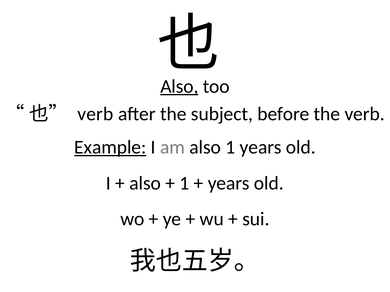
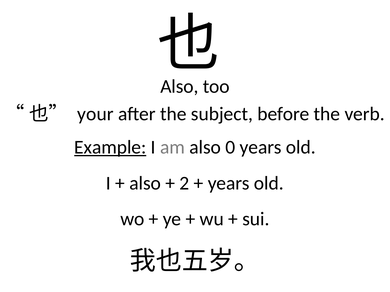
Also at (179, 86) underline: present -> none
verb at (95, 114): verb -> your
also 1: 1 -> 0
1 at (184, 184): 1 -> 2
